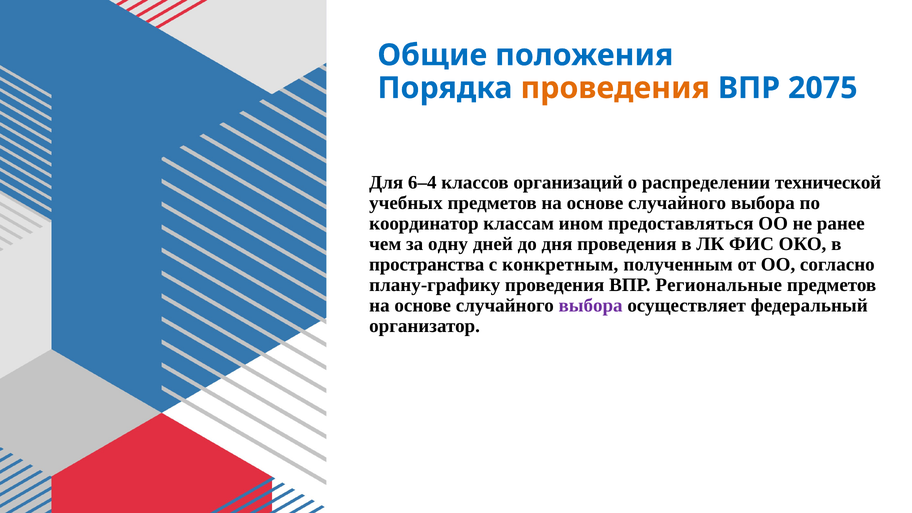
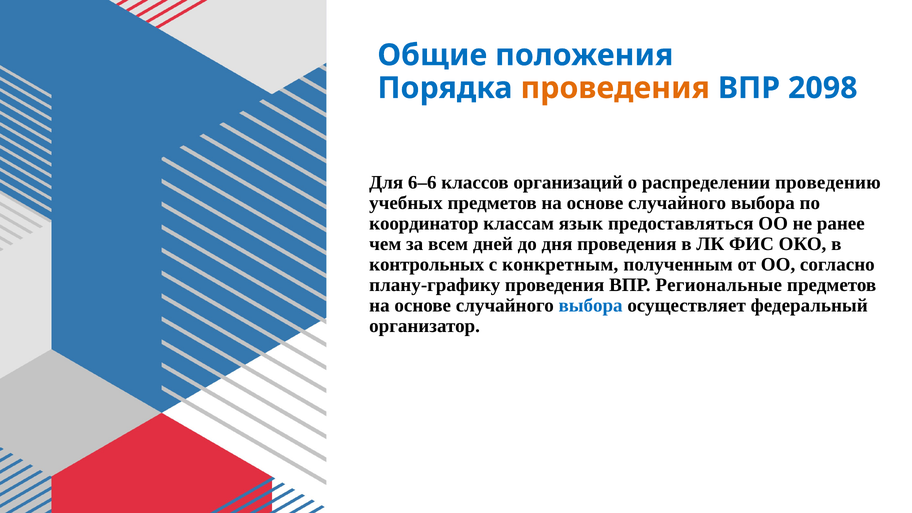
2075: 2075 -> 2098
6–4: 6–4 -> 6–6
технической: технической -> проведению
ином: ином -> язык
одну: одну -> всем
пространства: пространства -> контрольных
выбора at (591, 305) colour: purple -> blue
